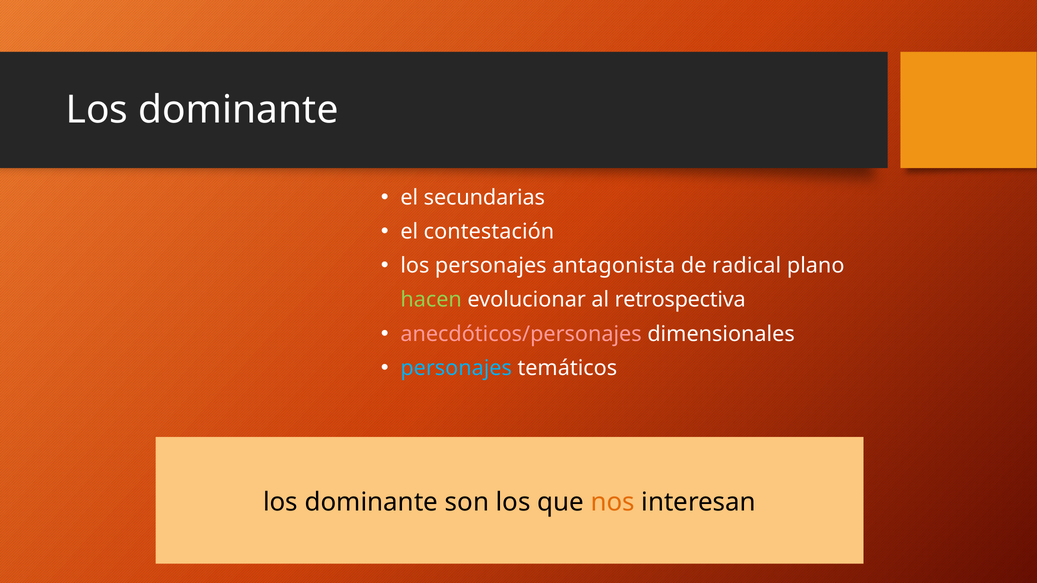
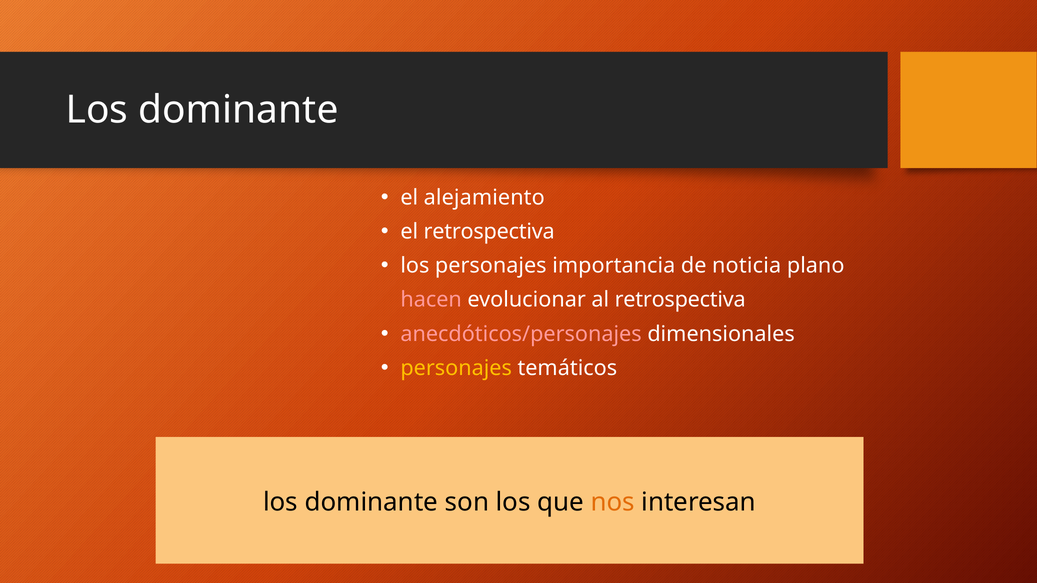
secundarias: secundarias -> alejamiento
el contestación: contestación -> retrospectiva
antagonista: antagonista -> importancia
radical: radical -> noticia
hacen colour: light green -> pink
personajes at (456, 368) colour: light blue -> yellow
